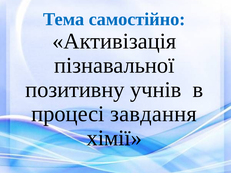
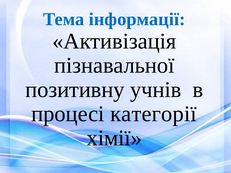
самостійно: самостійно -> інформації
завдання: завдання -> категорії
